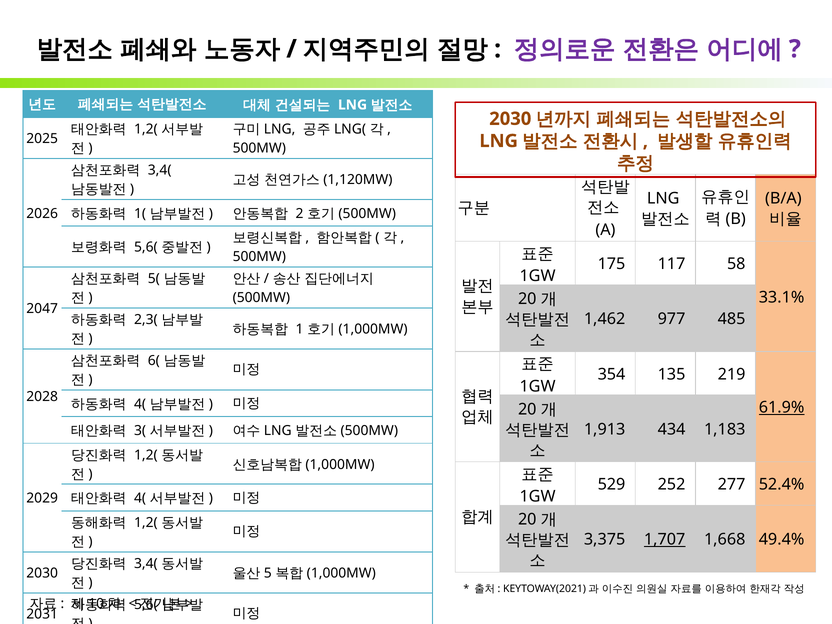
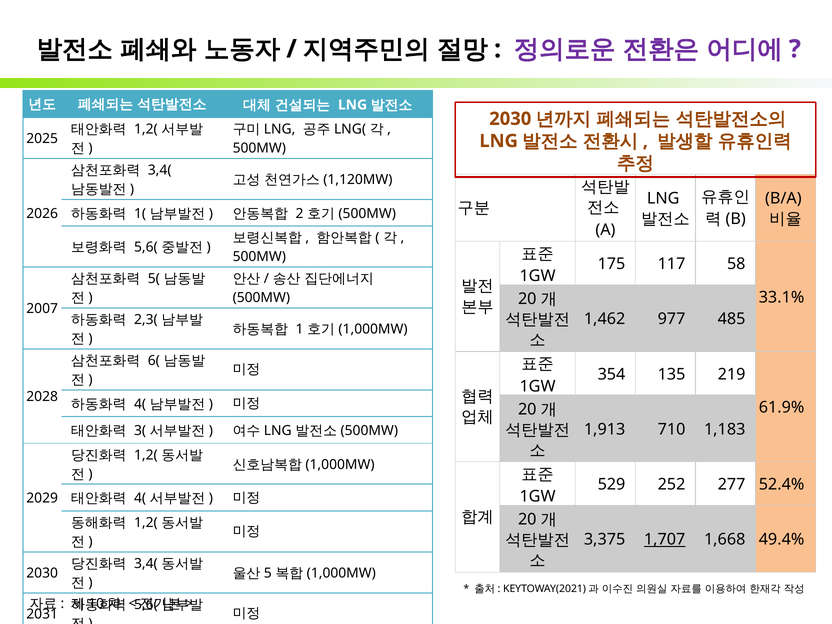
2047: 2047 -> 2007
61.9% underline: present -> none
434: 434 -> 710
